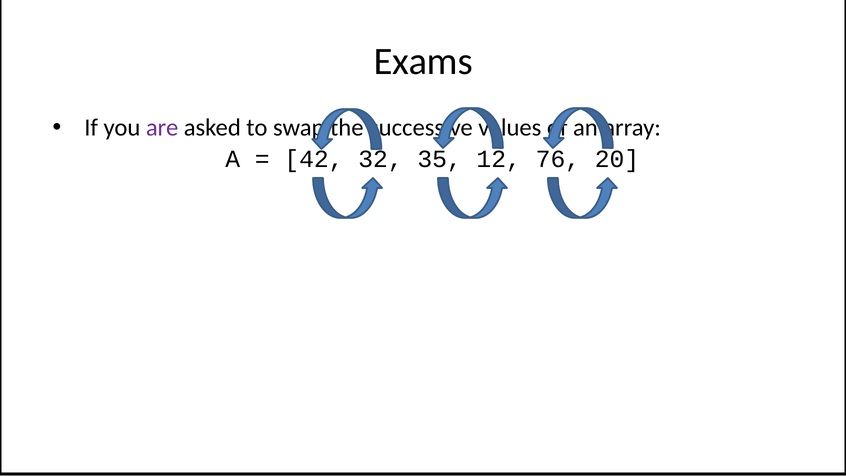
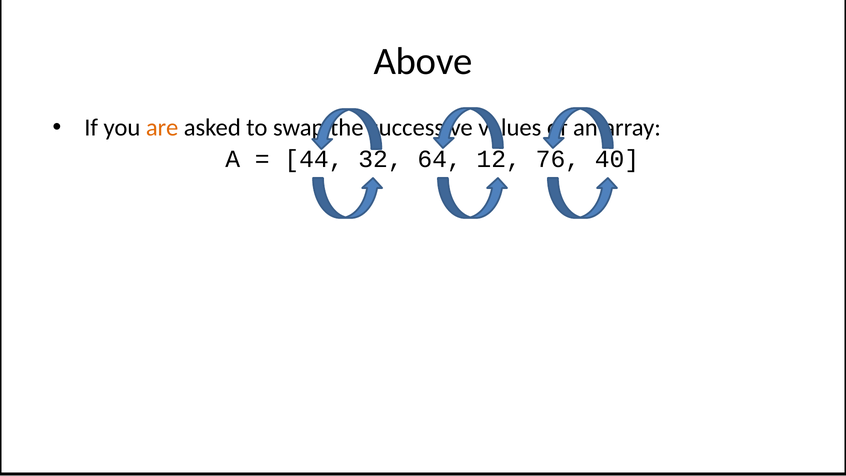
Exams: Exams -> Above
are colour: purple -> orange
42: 42 -> 44
35: 35 -> 64
20: 20 -> 40
